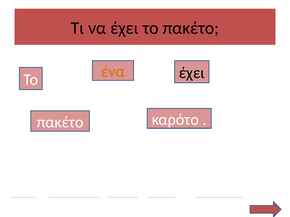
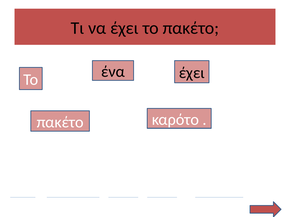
ένα colour: orange -> black
